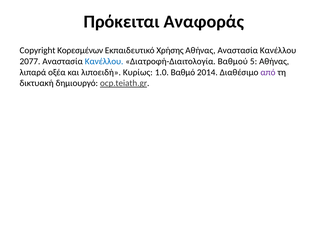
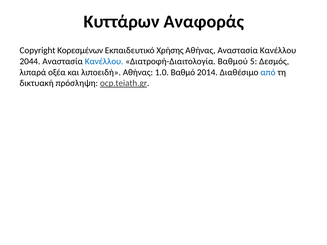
Πρόκειται: Πρόκειται -> Κυττάρων
2077: 2077 -> 2044
5 Αθήνας: Αθήνας -> Δεσμός
λιποειδή Κυρίως: Κυρίως -> Αθήνας
από colour: purple -> blue
δημιουργό: δημιουργό -> πρόσληψη
